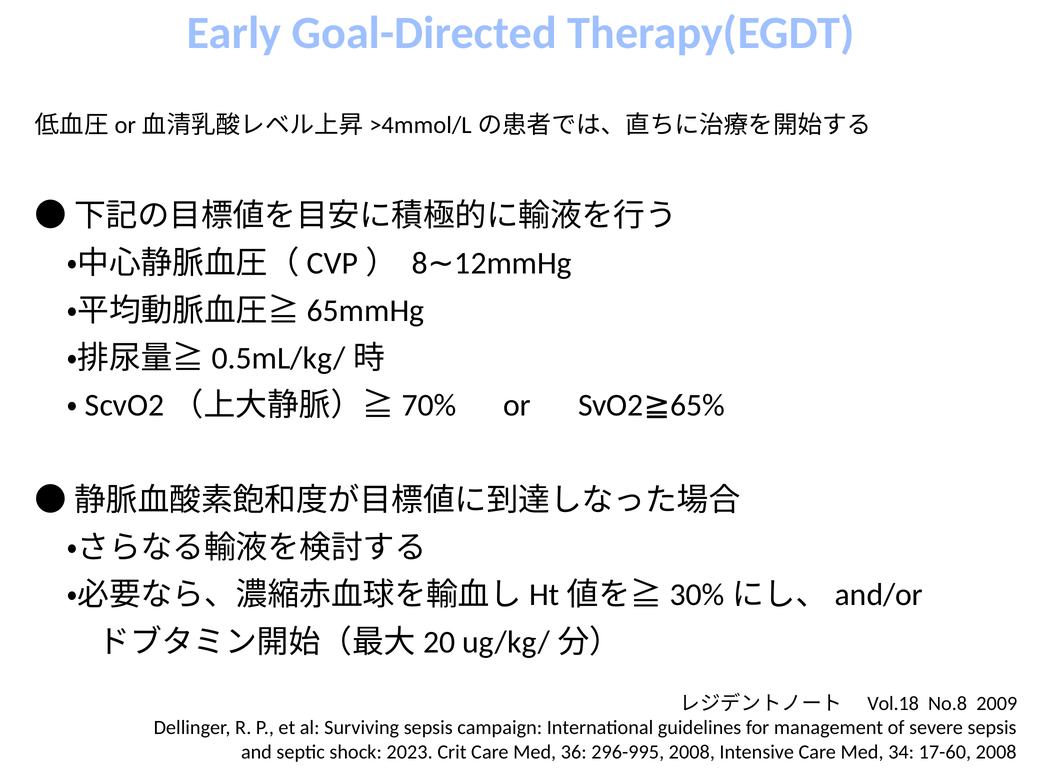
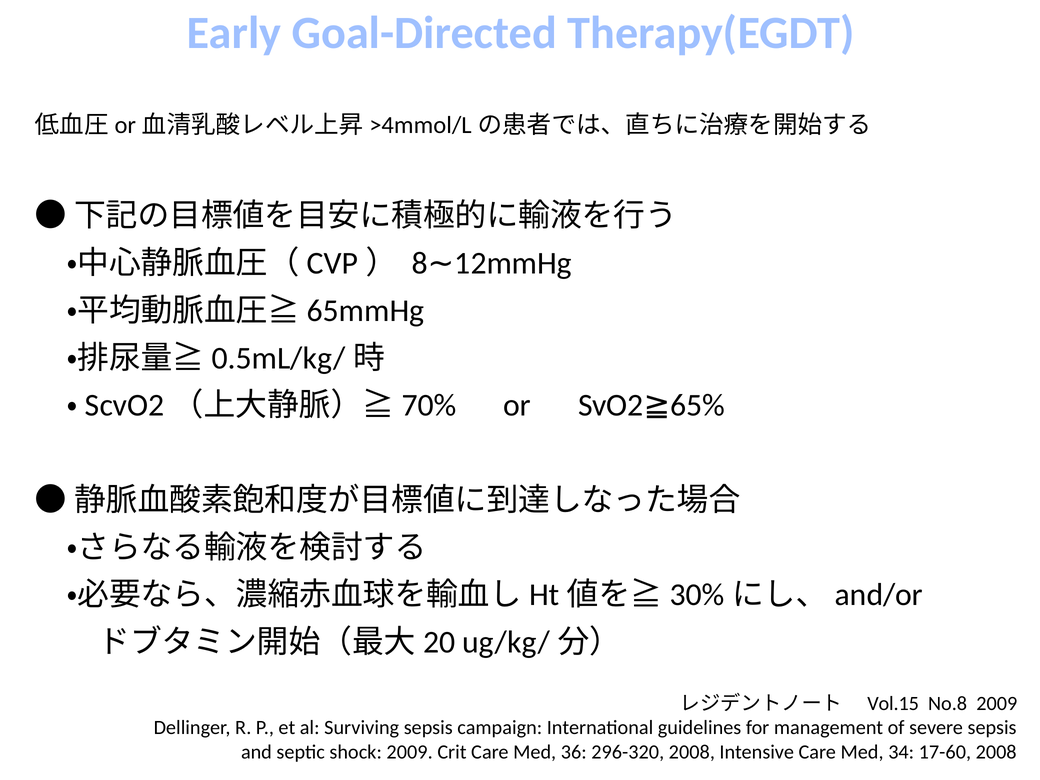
Vol.18: Vol.18 -> Vol.15
shock 2023: 2023 -> 2009
296-995: 296-995 -> 296-320
